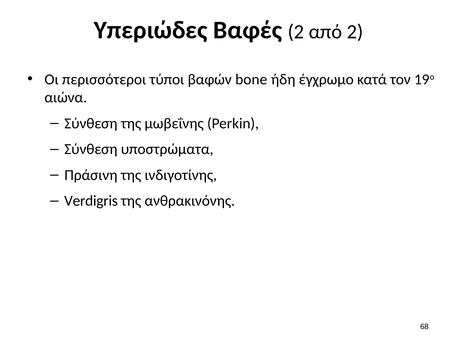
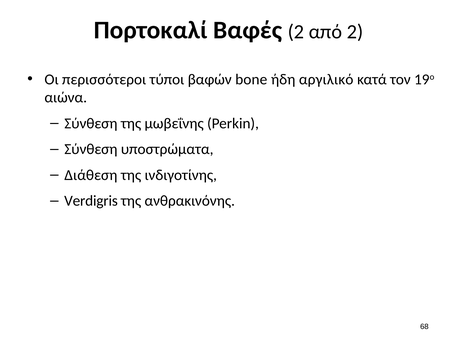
Υπεριώδες: Υπεριώδες -> Πορτοκαλί
έγχρωμο: έγχρωμο -> αργιλικό
Πράσινη: Πράσινη -> Διάθεση
